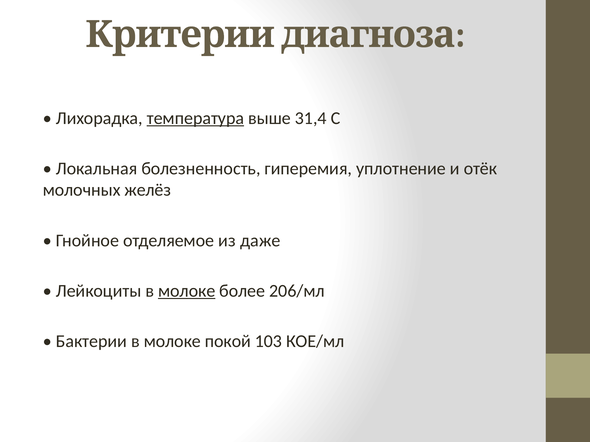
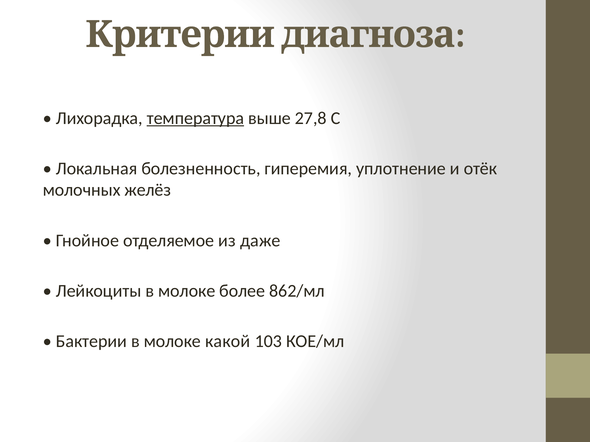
31,4: 31,4 -> 27,8
молоке at (187, 291) underline: present -> none
206/мл: 206/мл -> 862/мл
покой: покой -> какой
